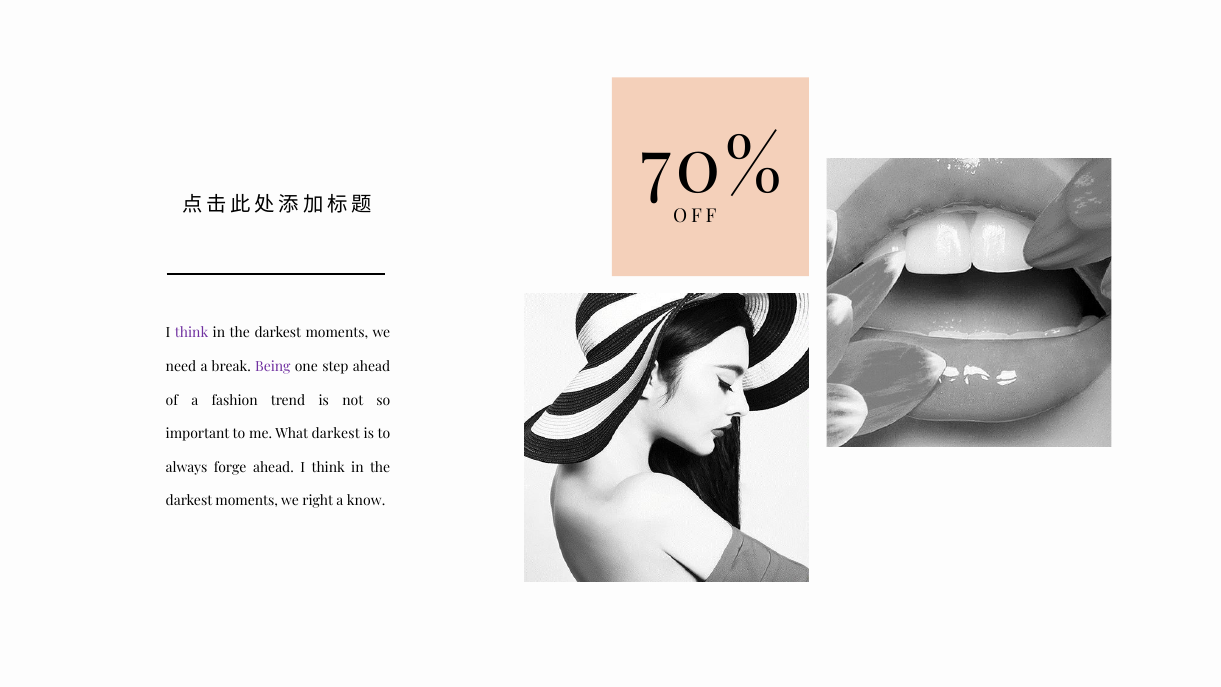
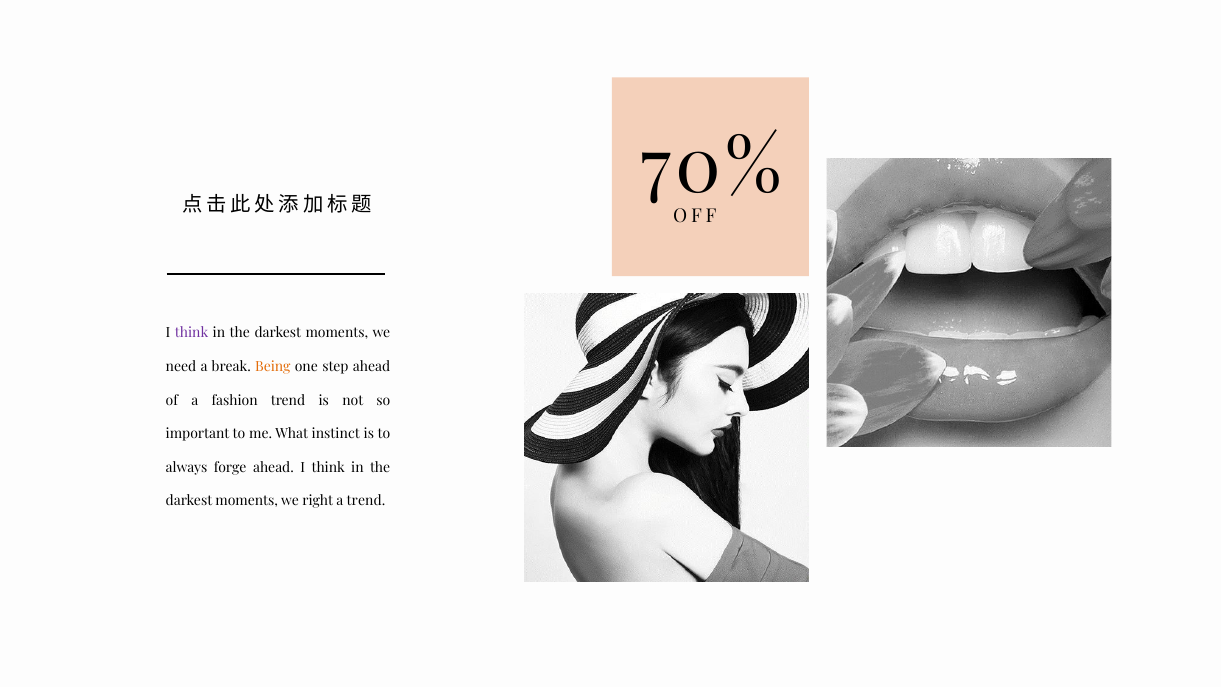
Being colour: purple -> orange
What darkest: darkest -> instinct
a know: know -> trend
